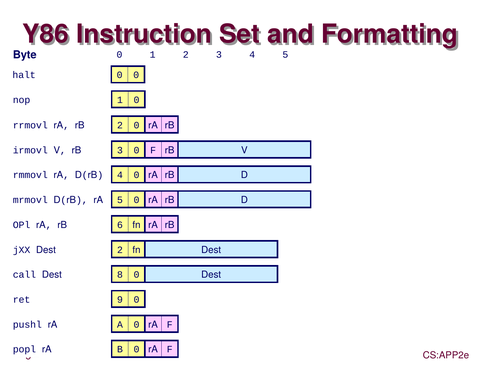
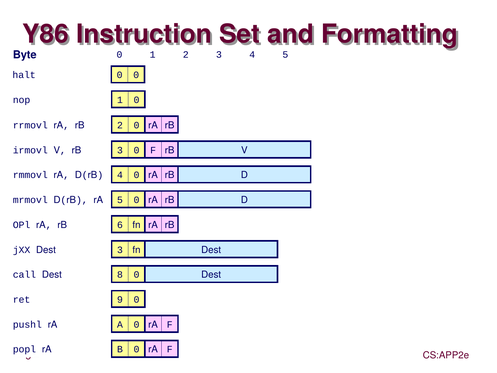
Dest 2: 2 -> 3
